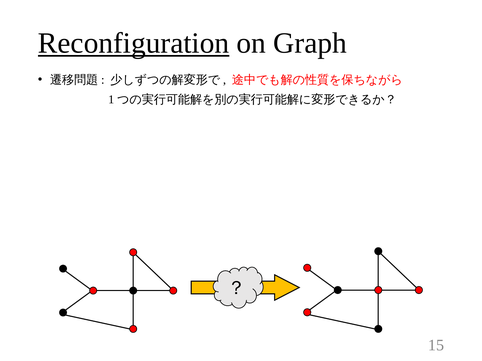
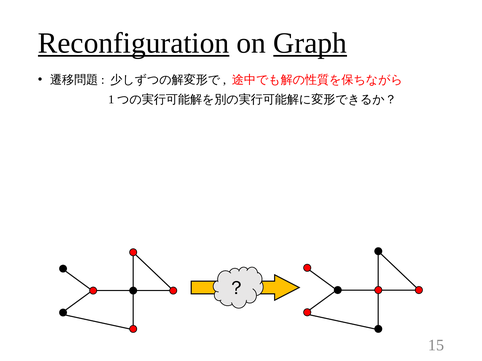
Graph underline: none -> present
